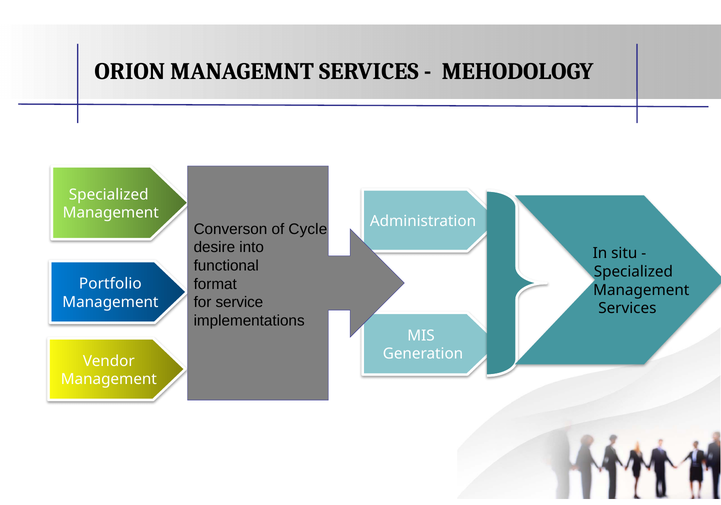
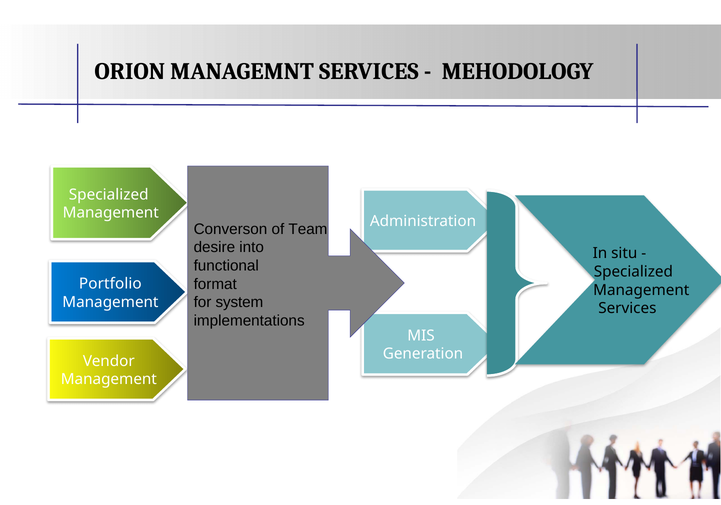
Cycle: Cycle -> Team
service: service -> system
